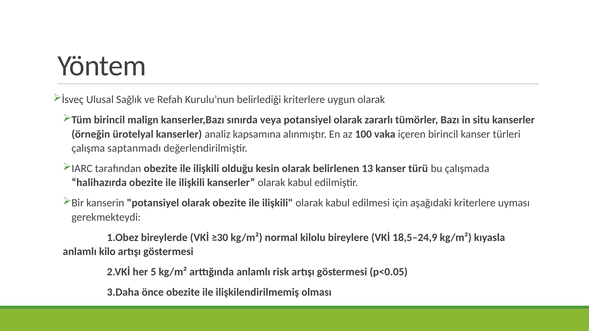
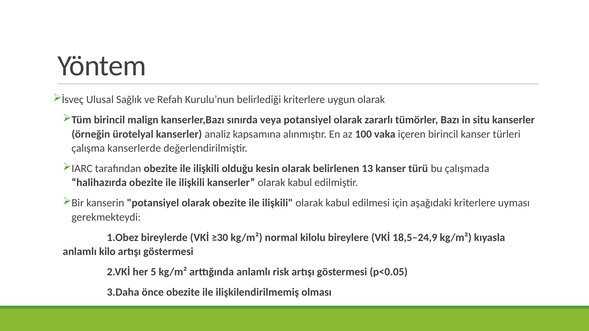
saptanmadı: saptanmadı -> kanserlerde
